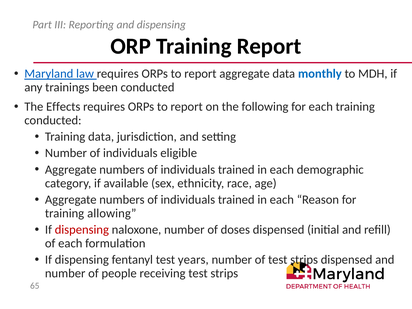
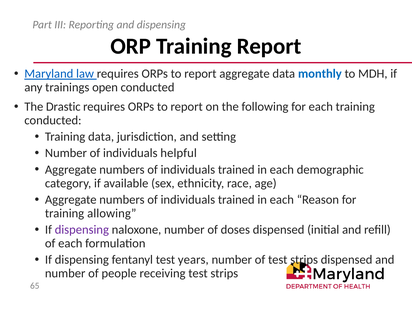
been: been -> open
Effects: Effects -> Drastic
eligible: eligible -> helpful
dispensing at (82, 230) colour: red -> purple
